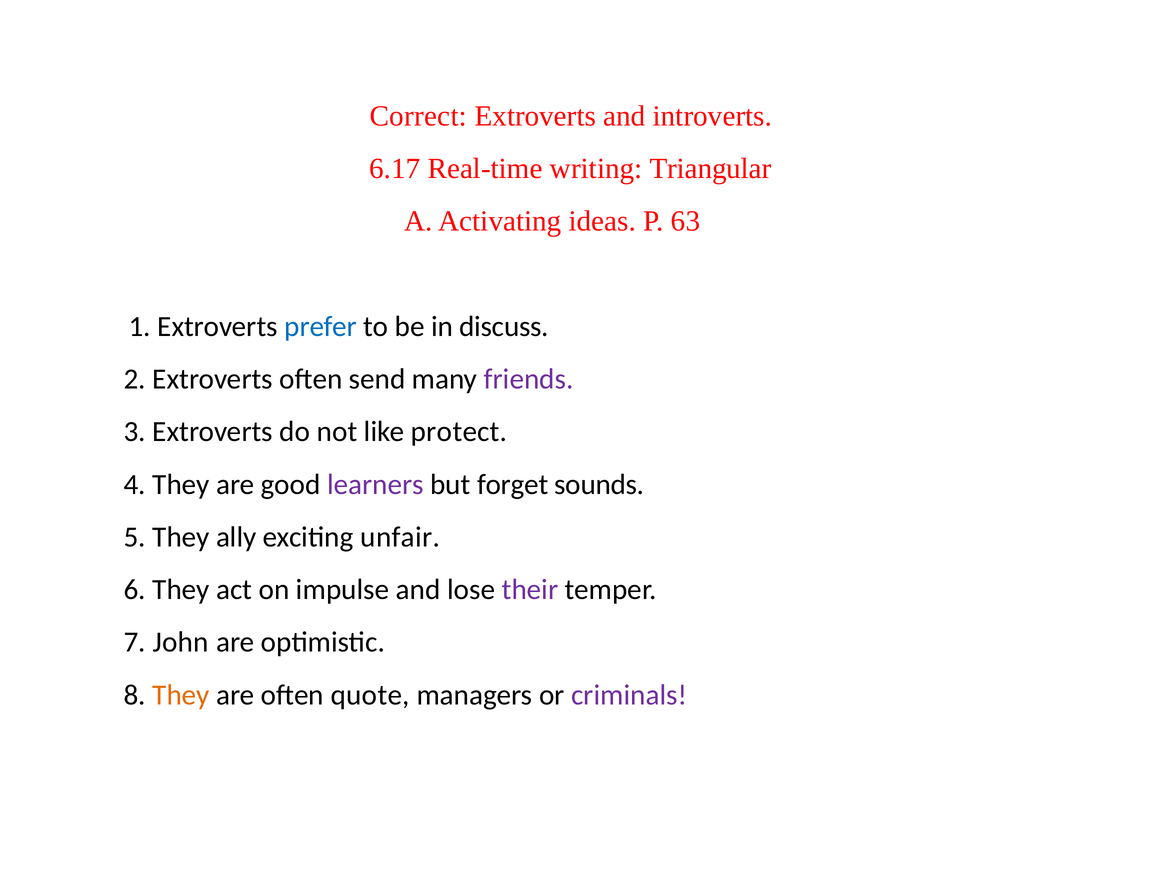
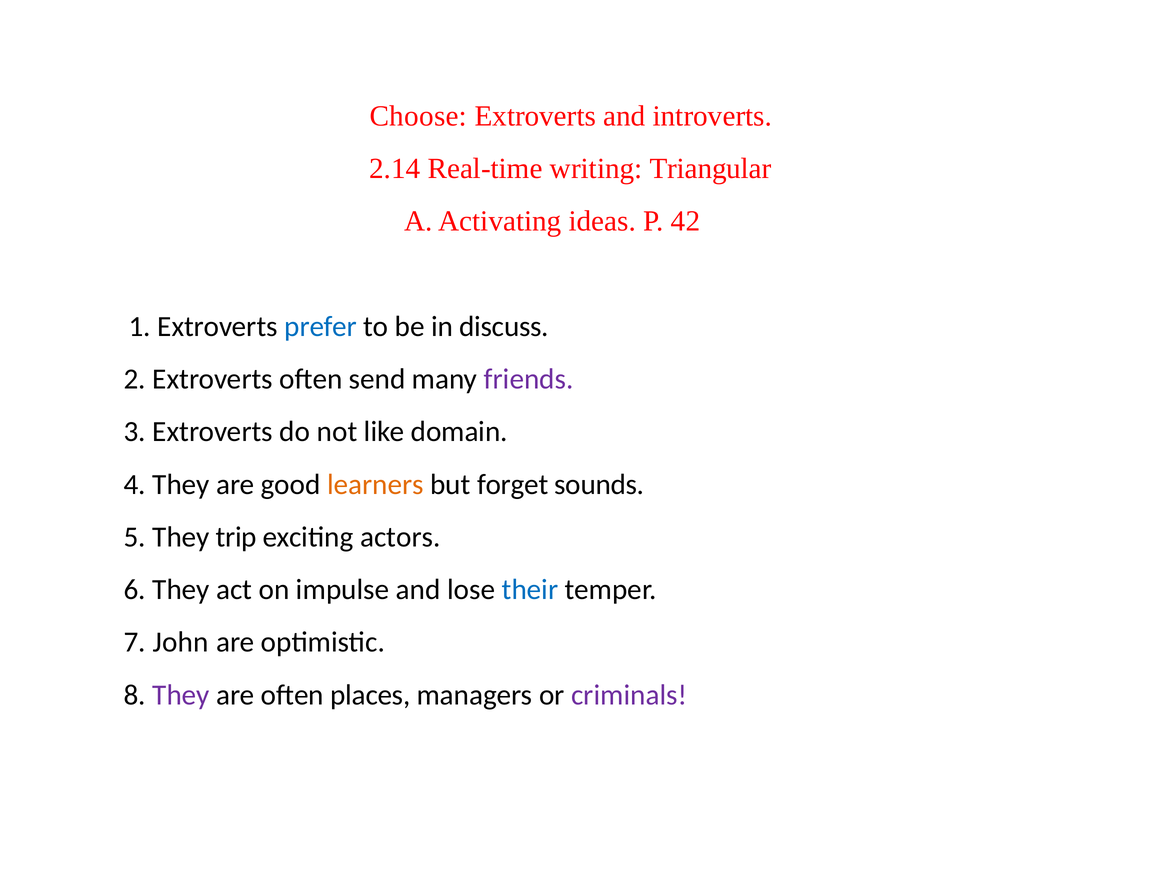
Correct: Correct -> Choose
6.17: 6.17 -> 2.14
63: 63 -> 42
protect: protect -> domain
learners colour: purple -> orange
ally: ally -> trip
unfair: unfair -> actors
their colour: purple -> blue
They at (181, 695) colour: orange -> purple
quote: quote -> places
